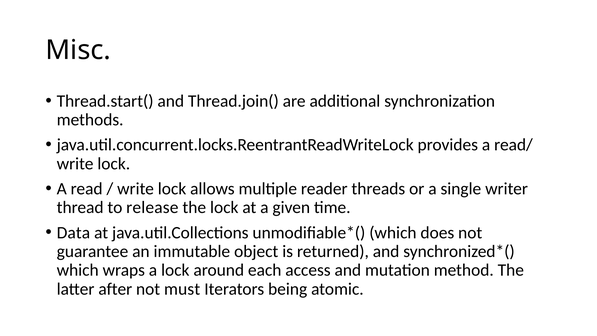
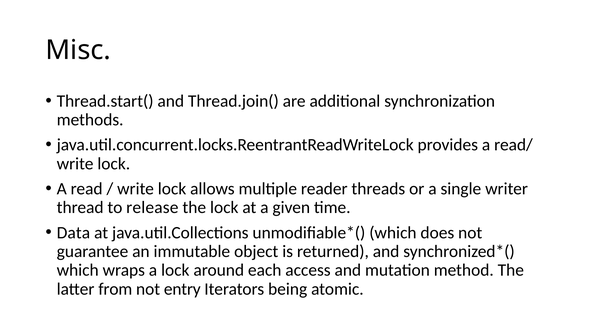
after: after -> from
must: must -> entry
